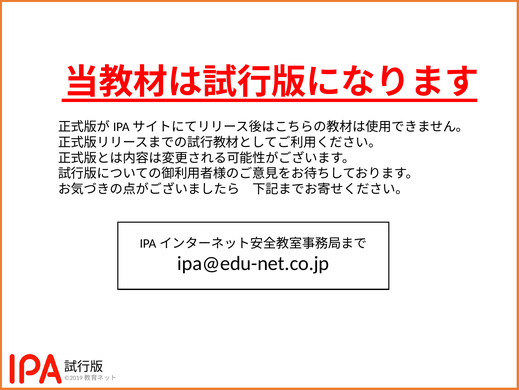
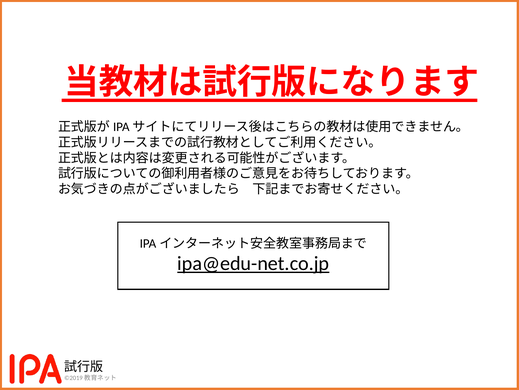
ipa@edu-net.co.jp underline: none -> present
